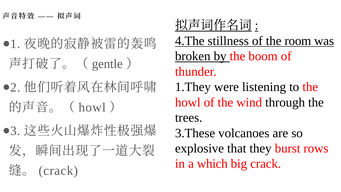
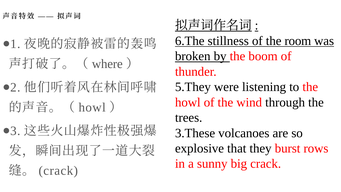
4.The: 4.The -> 6.The
gentle: gentle -> where
1.They: 1.They -> 5.They
which: which -> sunny
